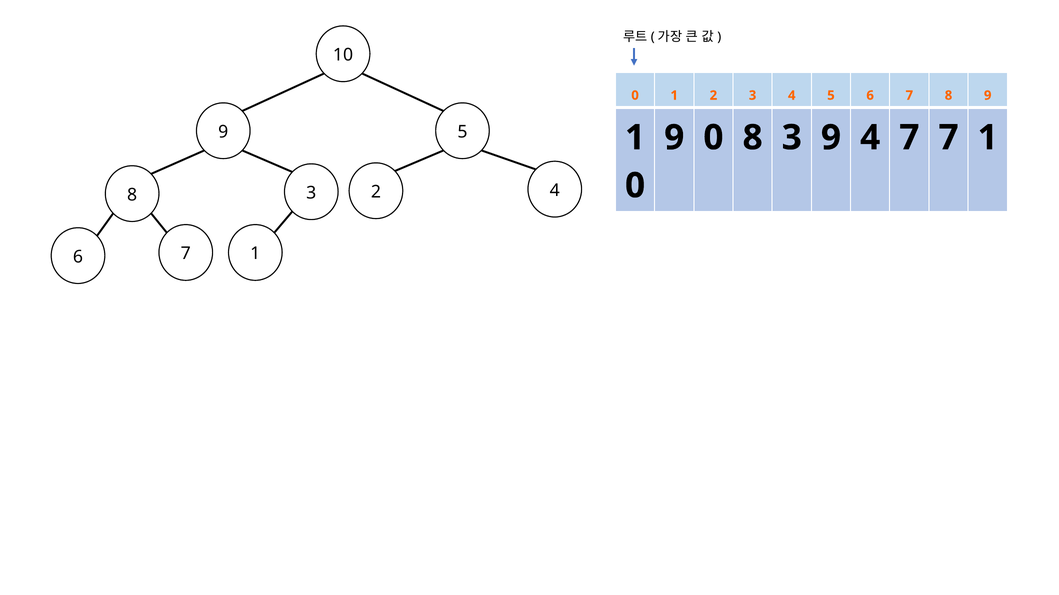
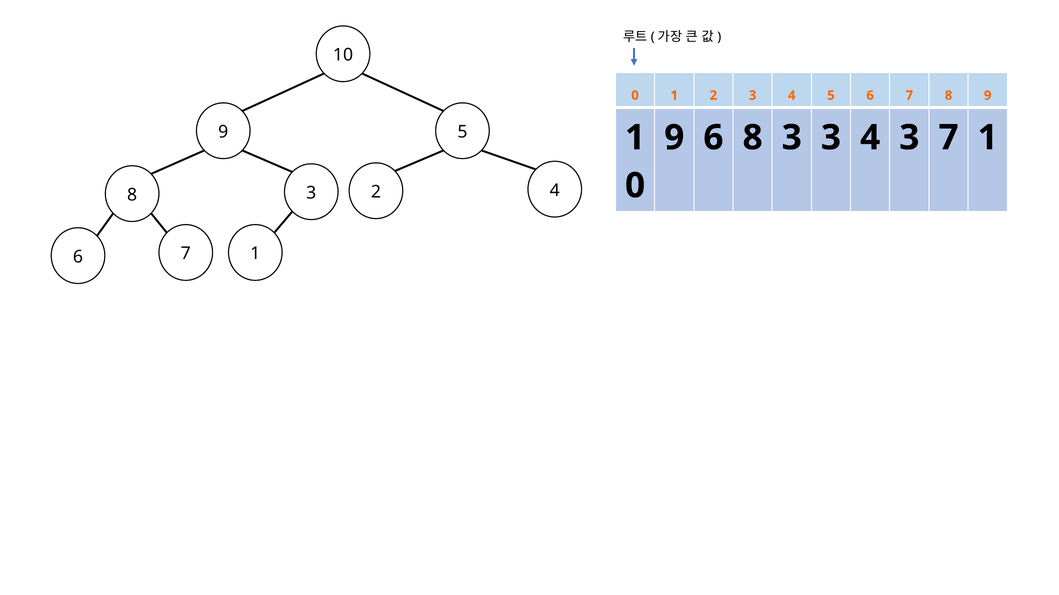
9 0: 0 -> 6
3 9: 9 -> 3
4 7: 7 -> 3
